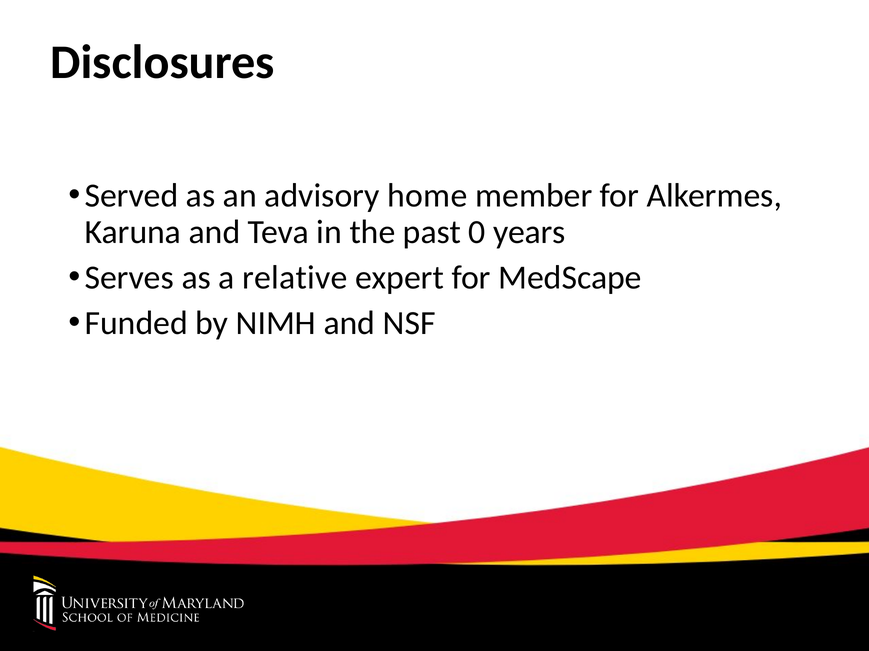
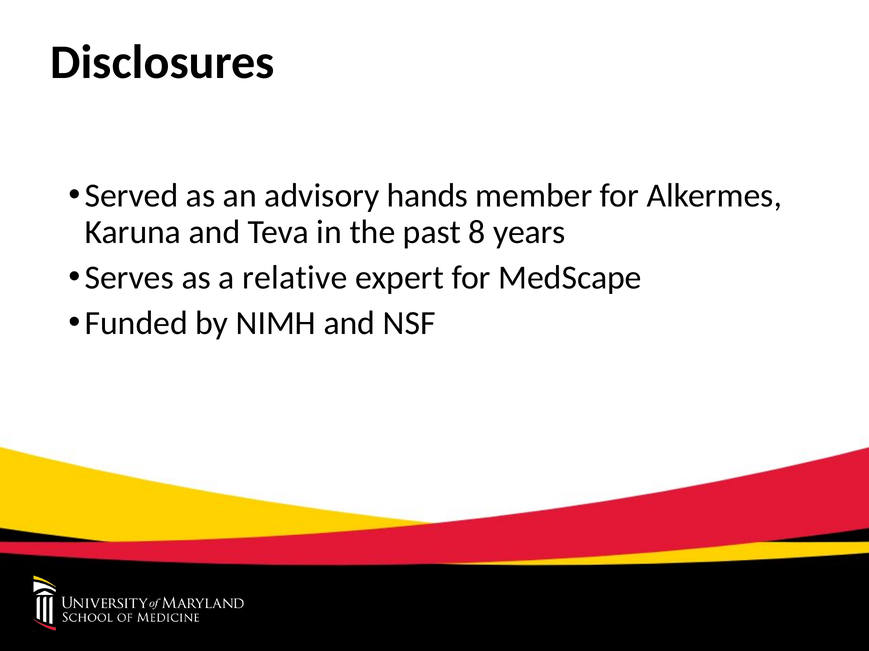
home: home -> hands
0: 0 -> 8
